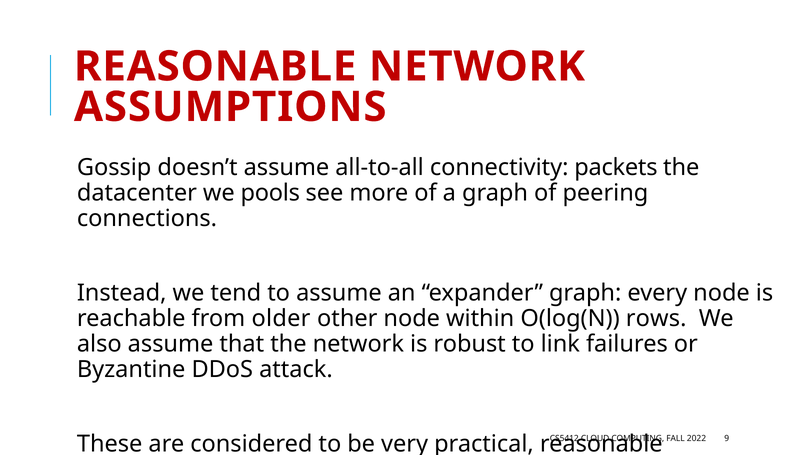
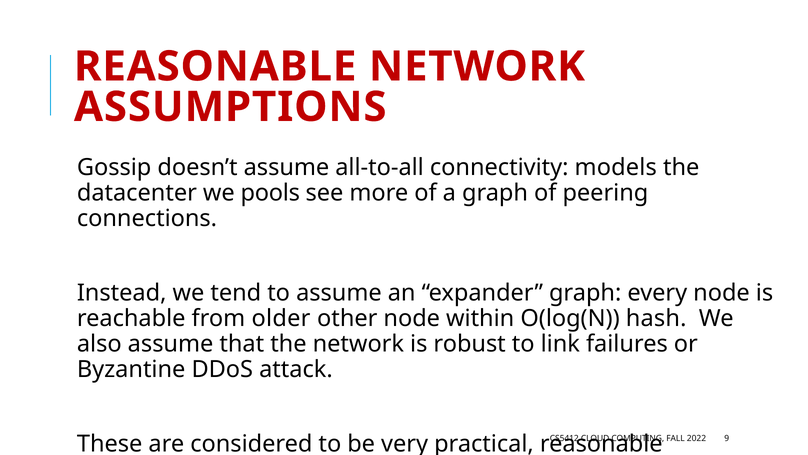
packets: packets -> models
rows: rows -> hash
